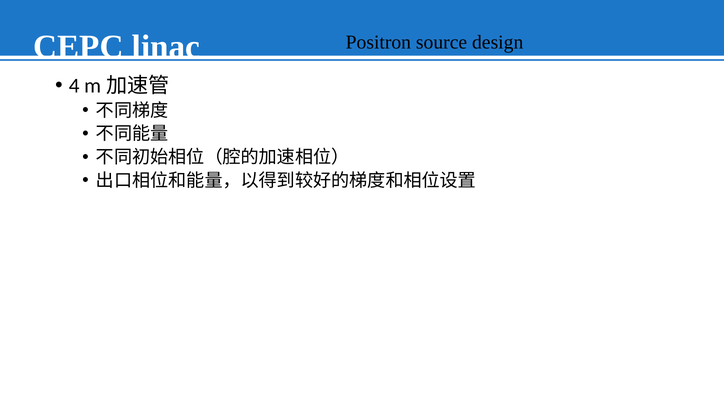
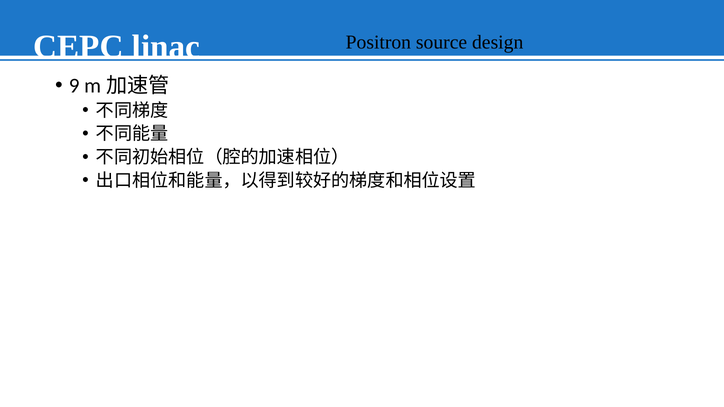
4: 4 -> 9
